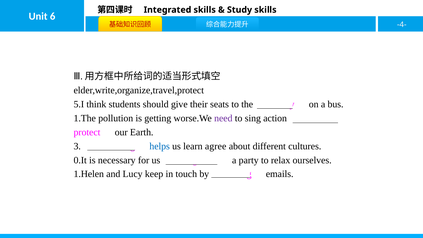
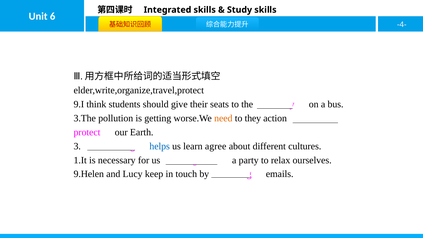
5.I: 5.I -> 9.I
1.The: 1.The -> 3.The
need colour: purple -> orange
sing: sing -> they
0.It: 0.It -> 1.It
1.Helen: 1.Helen -> 9.Helen
